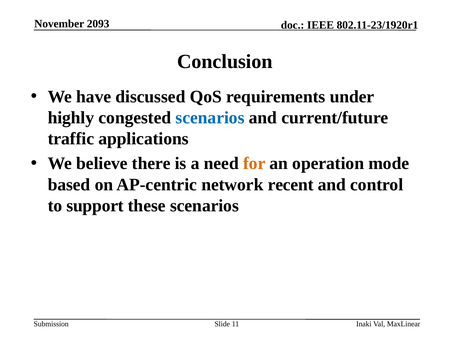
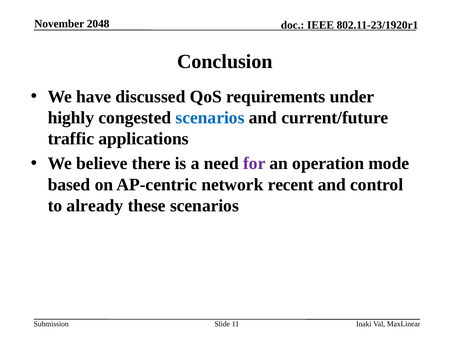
2093: 2093 -> 2048
for colour: orange -> purple
support: support -> already
